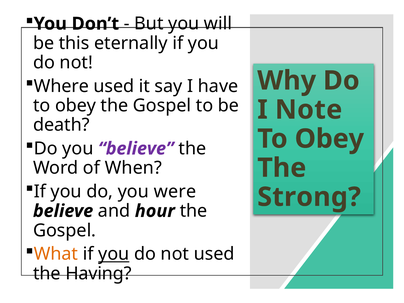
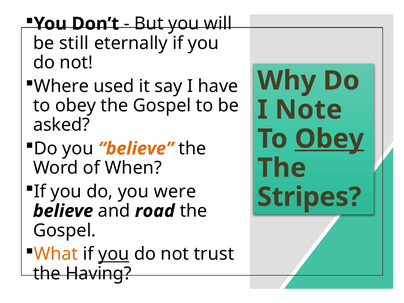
this: this -> still
death: death -> asked
Obey at (329, 139) underline: none -> present
believe at (136, 149) colour: purple -> orange
Strong: Strong -> Stripes
hour: hour -> road
not used: used -> trust
